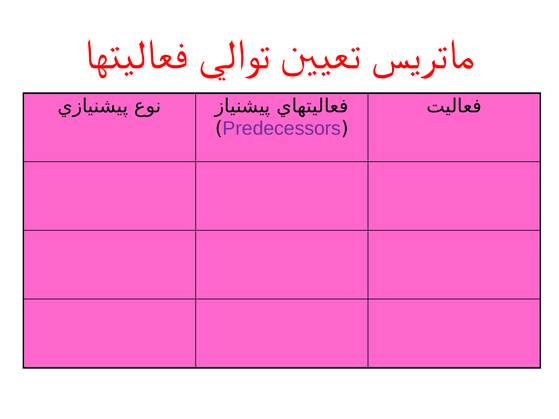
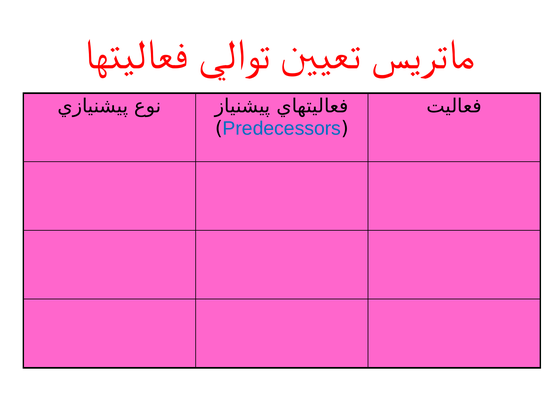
Predecessors colour: purple -> blue
